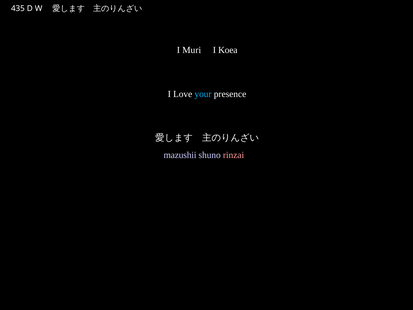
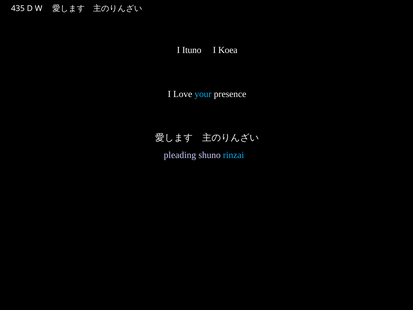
Muri: Muri -> Ituno
mazushii: mazushii -> pleading
rinzai colour: pink -> light blue
